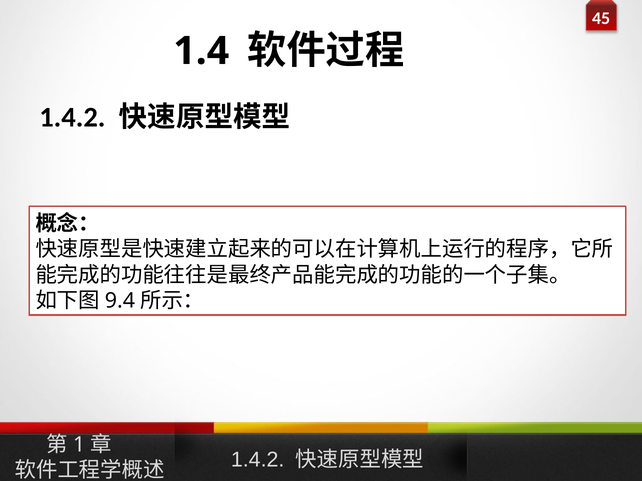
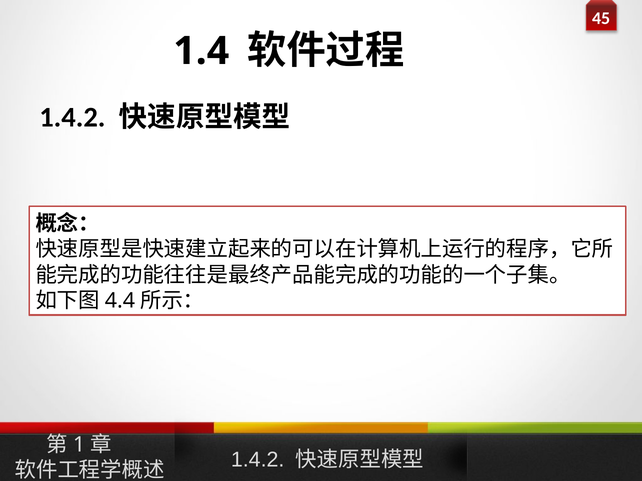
9.4: 9.4 -> 4.4
